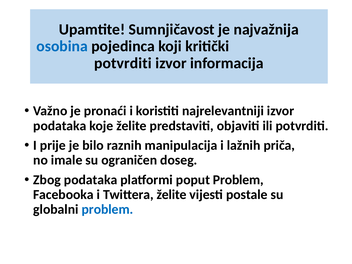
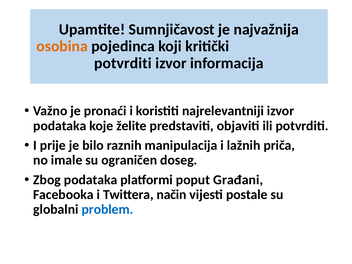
osobina colour: blue -> orange
poput Problem: Problem -> Građani
Twittera želite: želite -> način
